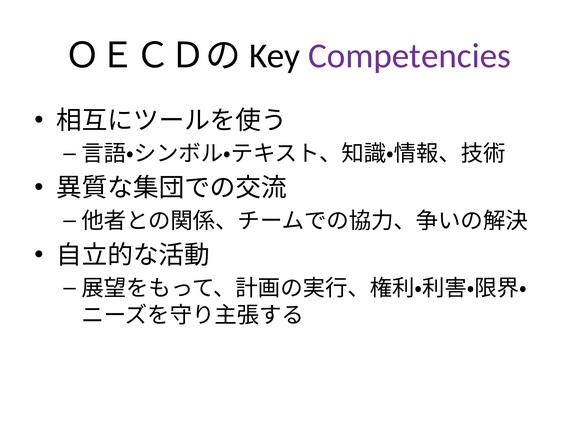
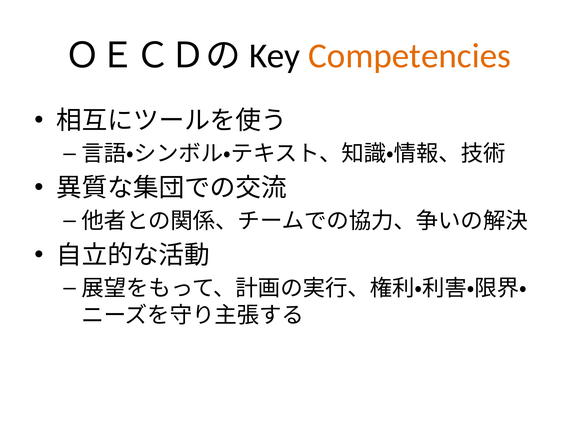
Competencies colour: purple -> orange
